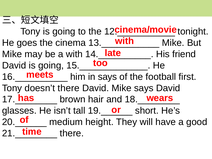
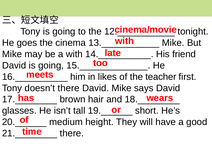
in says: says -> likes
football: football -> teacher
